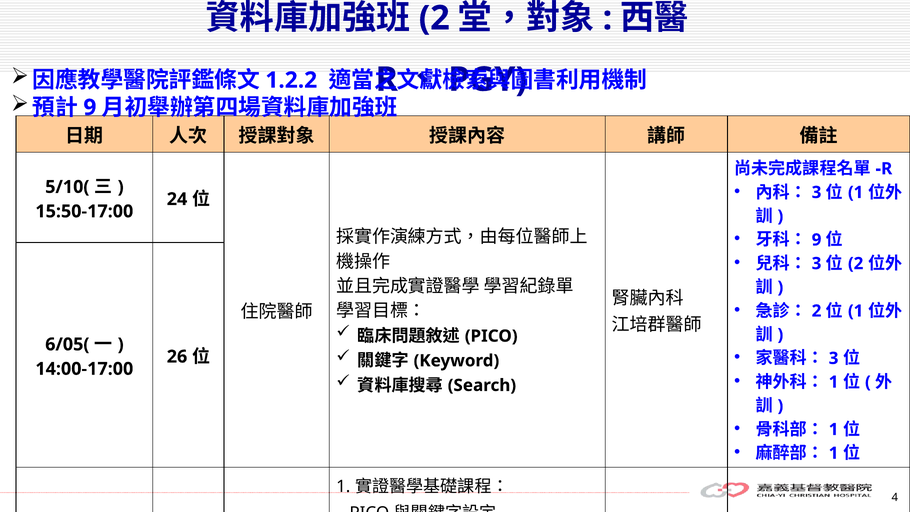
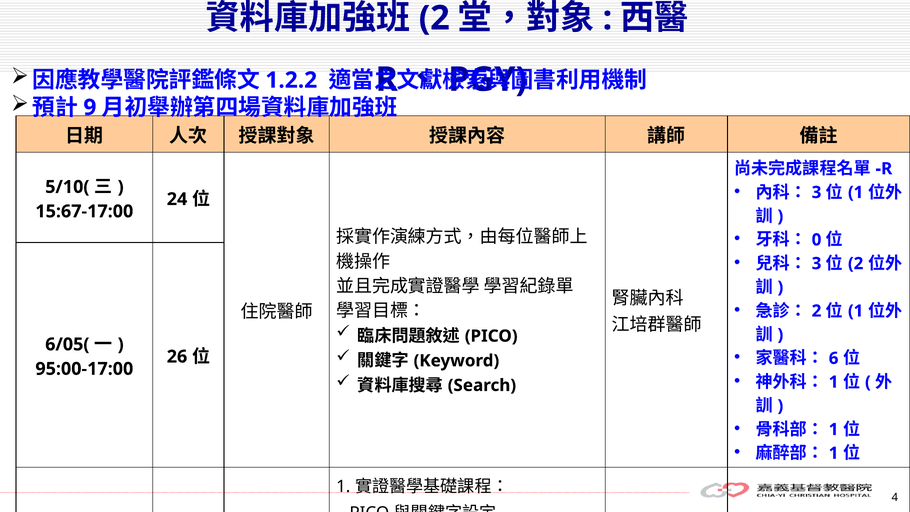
15:50-17:00: 15:50-17:00 -> 15:67-17:00
9 at (817, 240): 9 -> 0
3 at (834, 358): 3 -> 6
14:00-17:00: 14:00-17:00 -> 95:00-17:00
